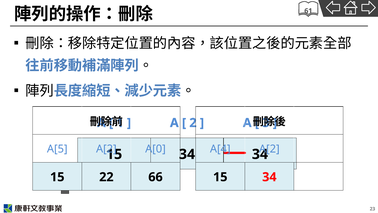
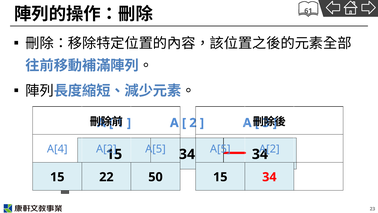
A[5: A[5 -> A[4
A[2 A[0: A[0 -> A[5
A[4 at (220, 149): A[4 -> A[5
66: 66 -> 50
